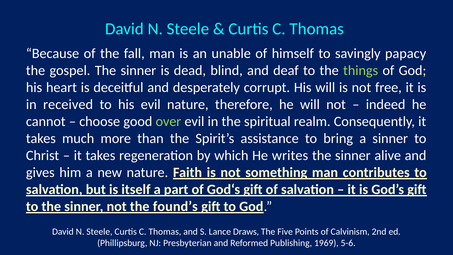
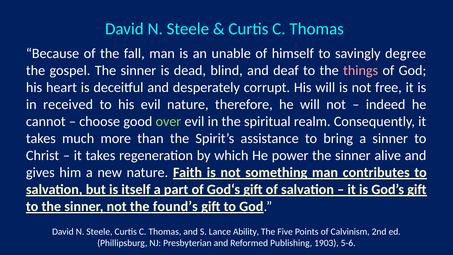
papacy: papacy -> degree
things colour: light green -> pink
writes: writes -> power
Draws: Draws -> Ability
1969: 1969 -> 1903
